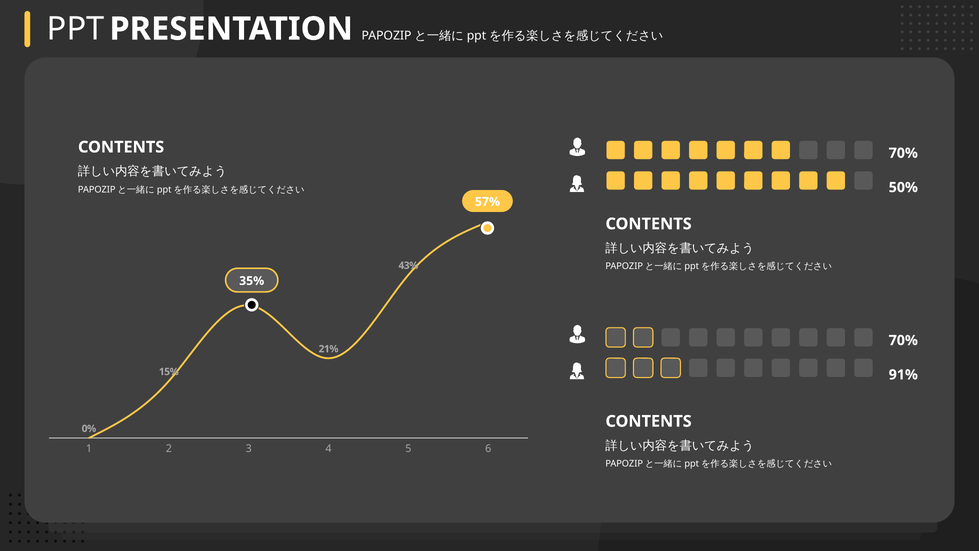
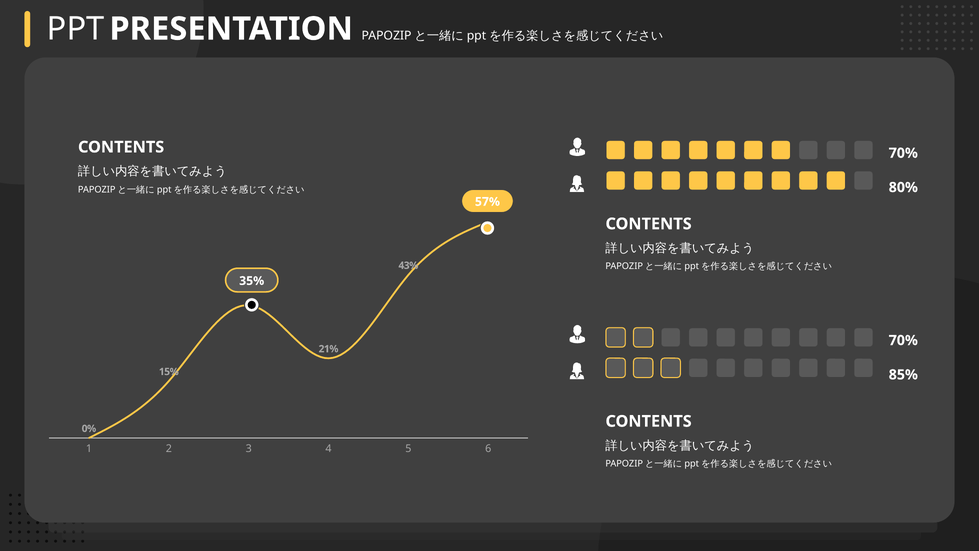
50%: 50% -> 80%
91%: 91% -> 85%
